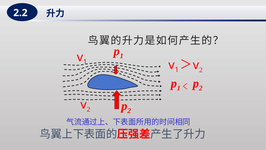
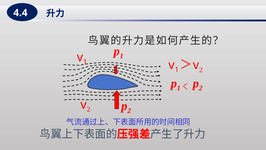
2.2: 2.2 -> 4.4
